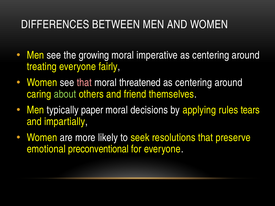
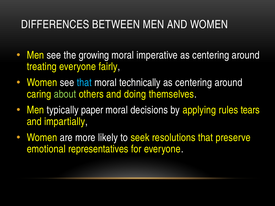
that at (84, 83) colour: pink -> light blue
threatened: threatened -> technically
friend: friend -> doing
preconventional: preconventional -> representatives
